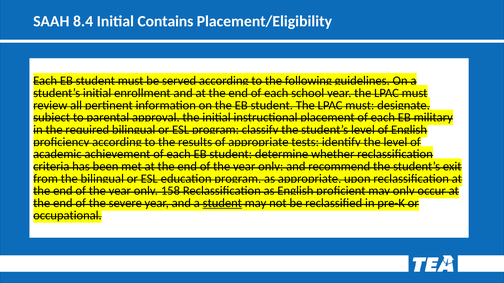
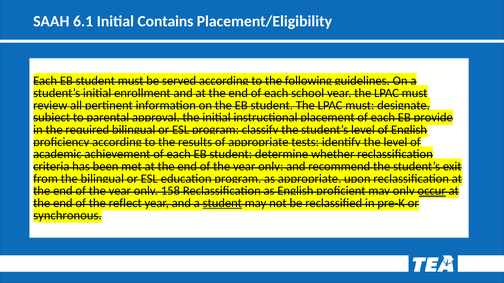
8.4: 8.4 -> 6.1
military: military -> provide
occur underline: none -> present
severe: severe -> reflect
occupational: occupational -> synchronous
